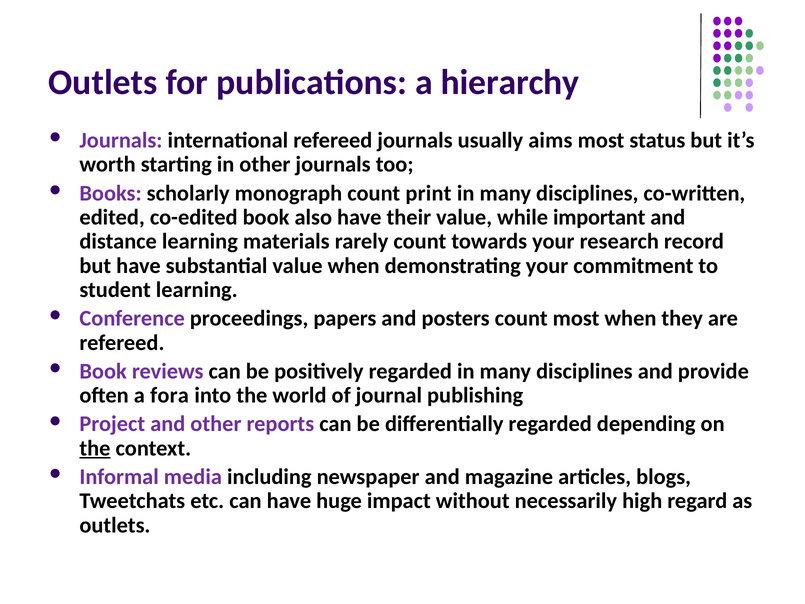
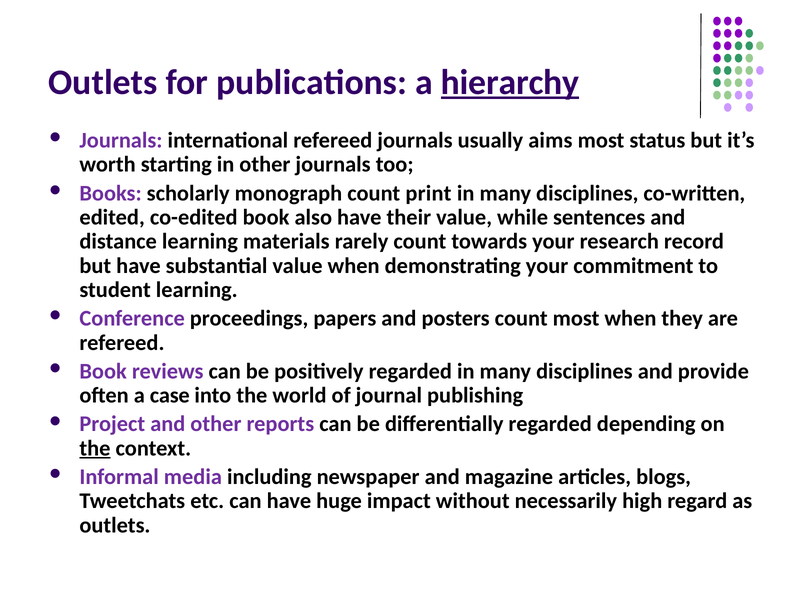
hierarchy underline: none -> present
important: important -> sentences
fora: fora -> case
